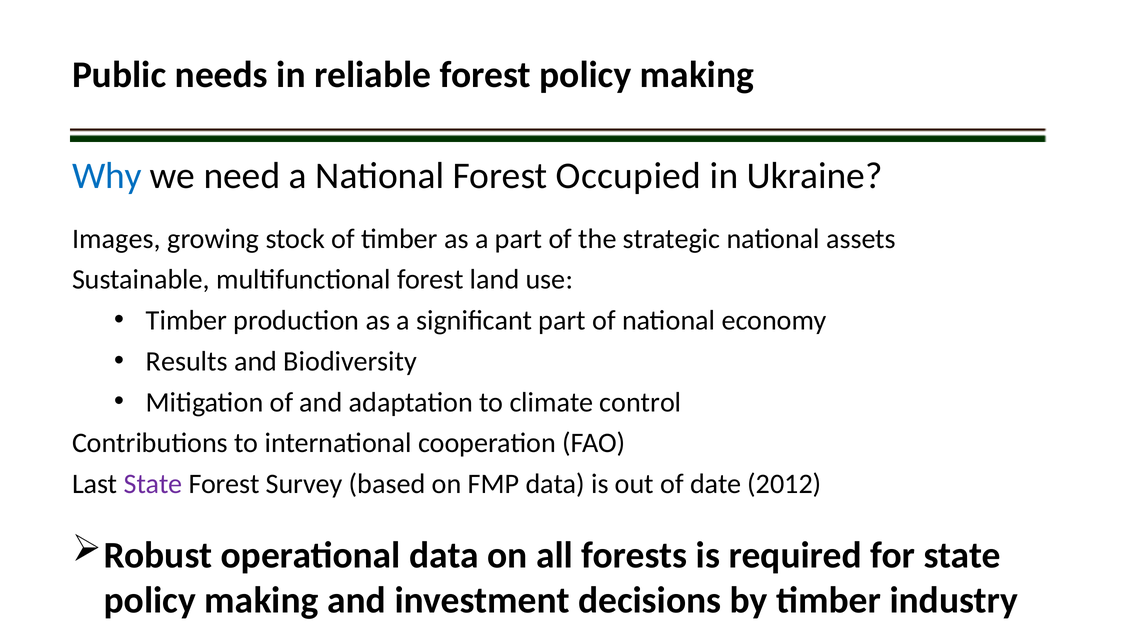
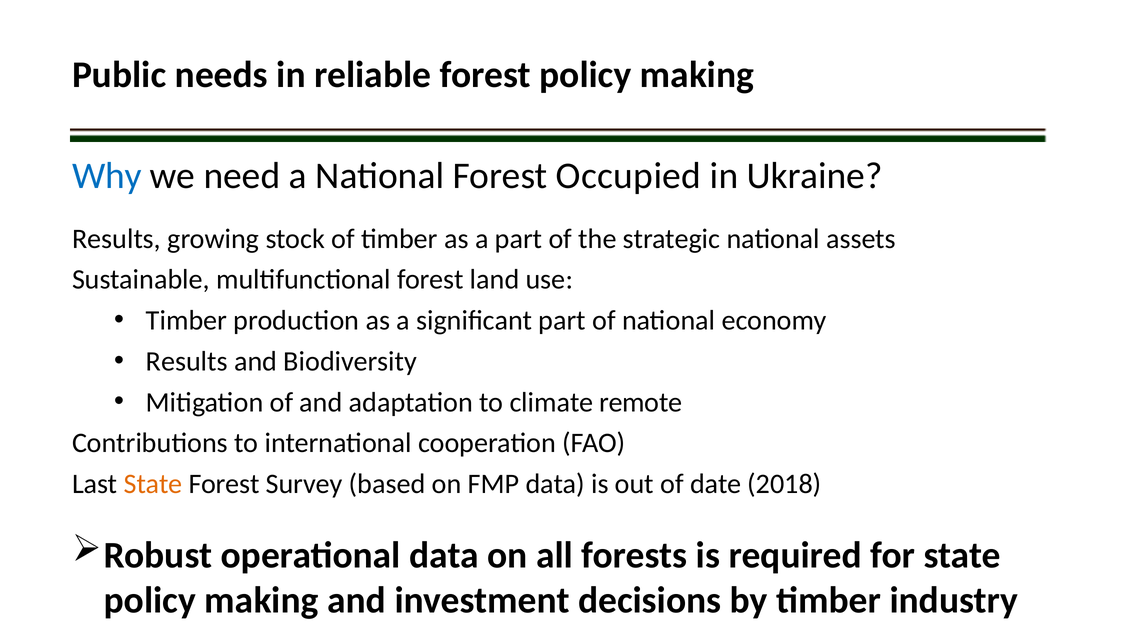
Images at (116, 239): Images -> Results
control: control -> remote
State at (153, 484) colour: purple -> orange
2012: 2012 -> 2018
